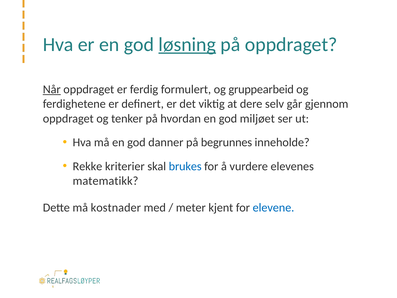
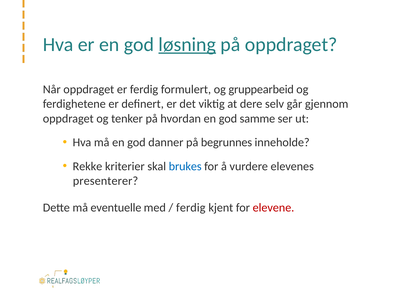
Når underline: present -> none
miljøet: miljøet -> samme
matematikk: matematikk -> presenterer
kostnader: kostnader -> eventuelle
meter at (191, 207): meter -> ferdig
elevene colour: blue -> red
